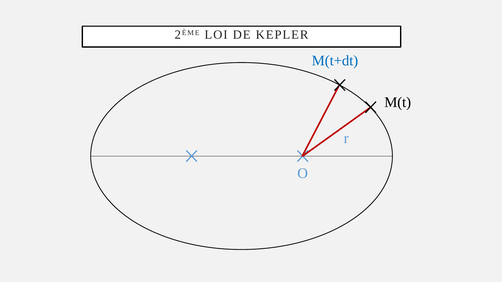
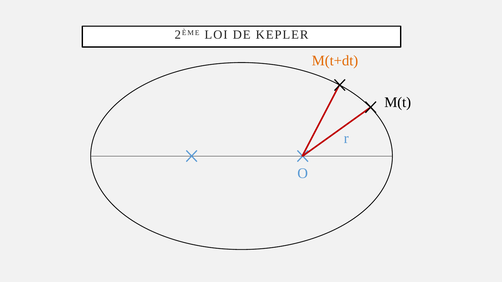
M(t+dt colour: blue -> orange
